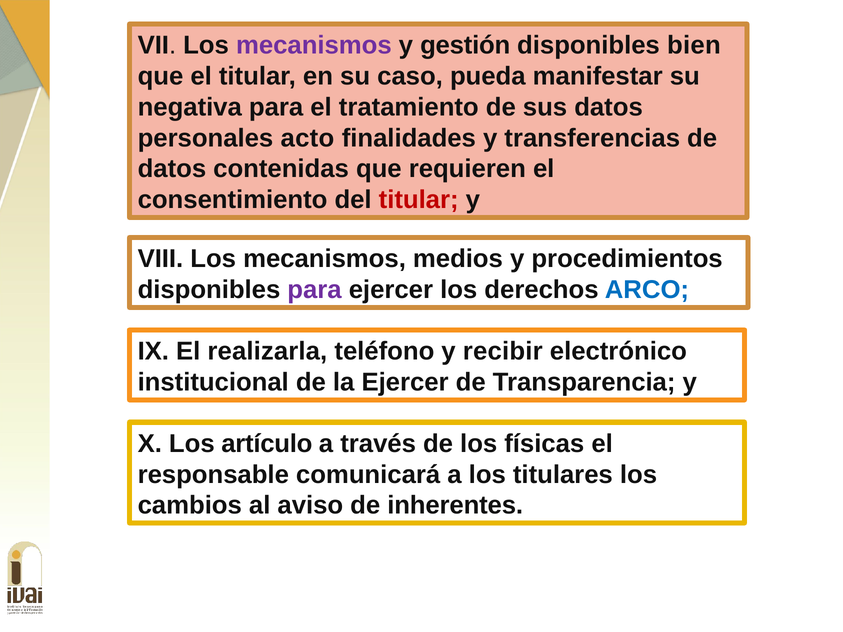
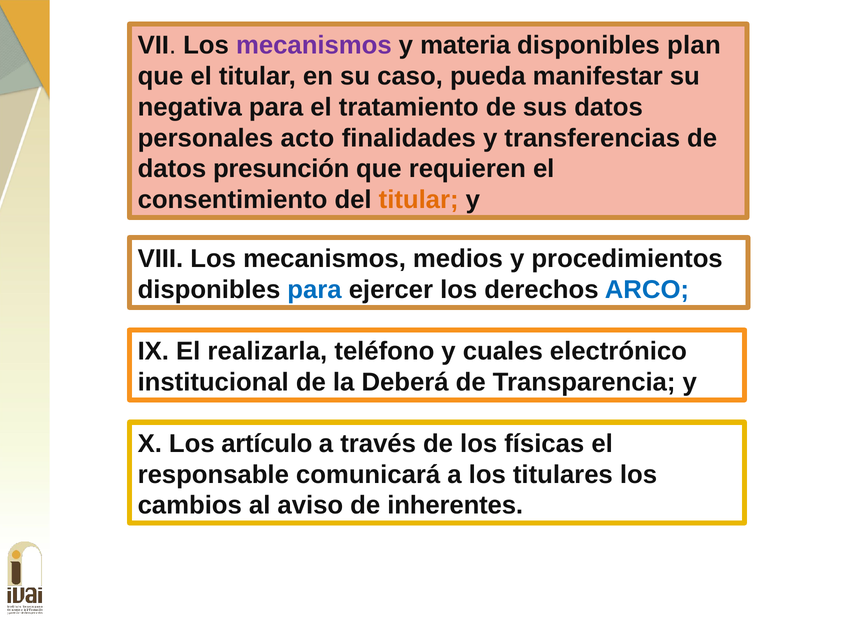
gestión: gestión -> materia
bien: bien -> plan
contenidas: contenidas -> presunción
titular at (419, 200) colour: red -> orange
para at (315, 290) colour: purple -> blue
recibir: recibir -> cuales
la Ejercer: Ejercer -> Deberá
